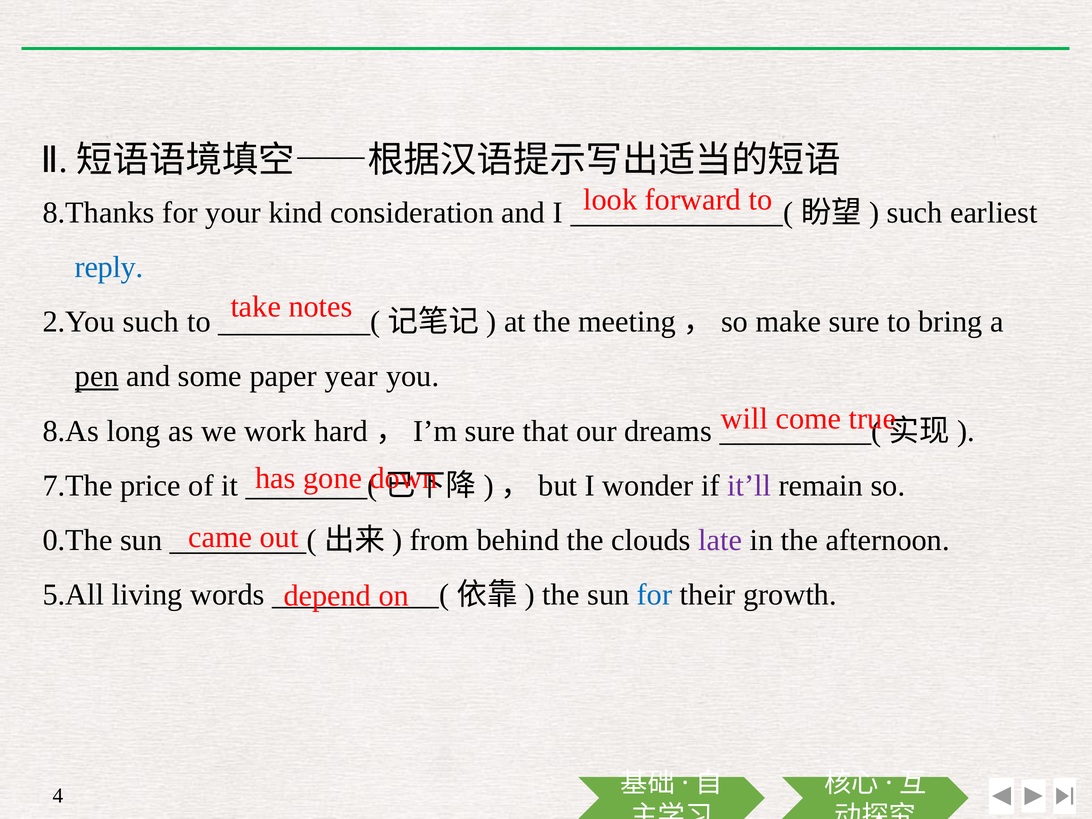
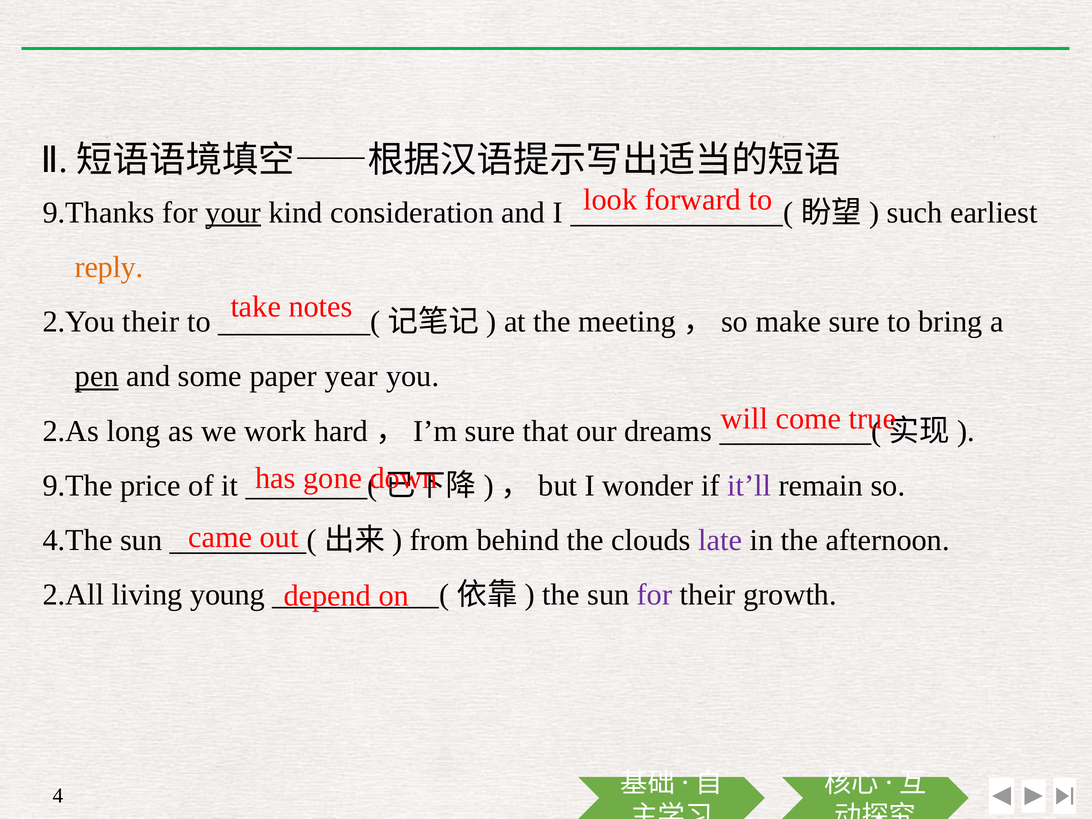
8.Thanks: 8.Thanks -> 9.Thanks
your underline: none -> present
reply colour: blue -> orange
2.You such: such -> their
8.As: 8.As -> 2.As
7.The: 7.The -> 9.The
0.The: 0.The -> 4.The
5.All: 5.All -> 2.All
words: words -> young
for at (655, 595) colour: blue -> purple
